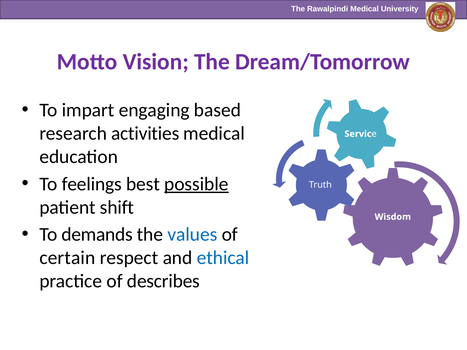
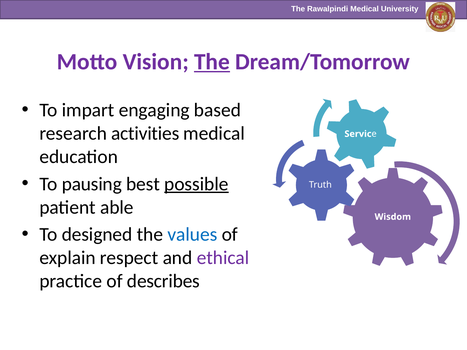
The at (212, 62) underline: none -> present
feelings: feelings -> pausing
shift: shift -> able
demands: demands -> designed
certain: certain -> explain
ethical colour: blue -> purple
